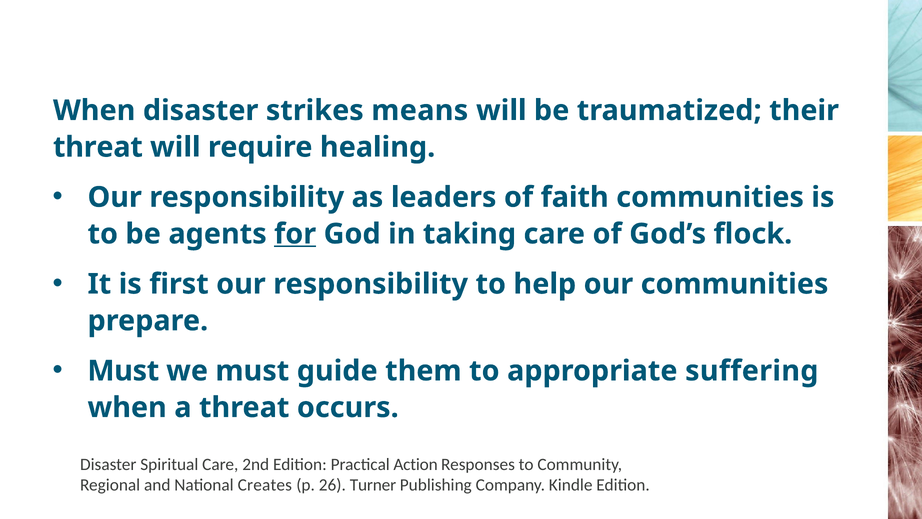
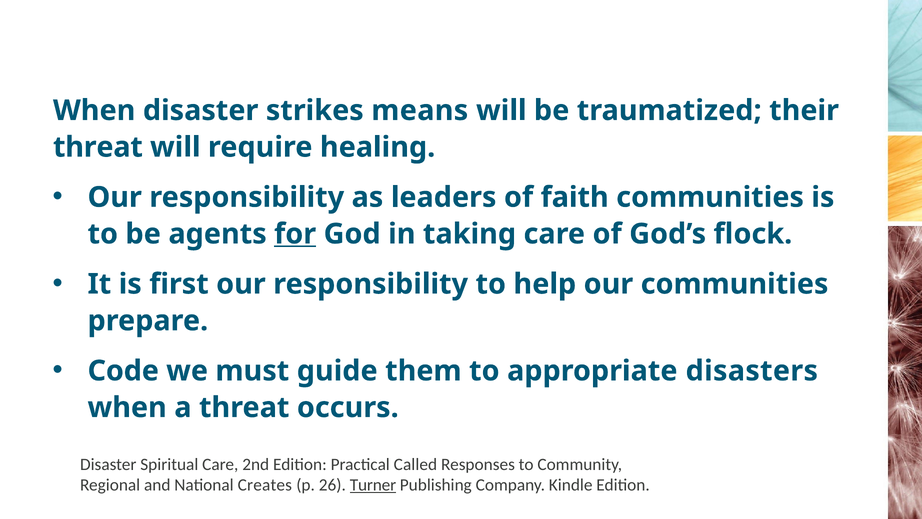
Must at (123, 371): Must -> Code
suffering: suffering -> disasters
Action: Action -> Called
Turner underline: none -> present
